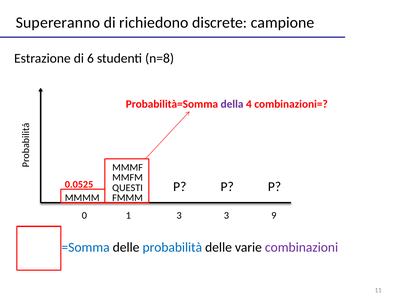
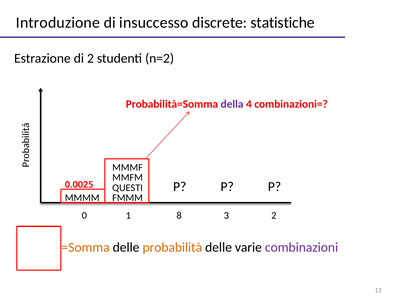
Supereranno: Supereranno -> Introduzione
richiedono: richiedono -> insuccesso
campione: campione -> statistiche
di 6: 6 -> 2
n=8: n=8 -> n=2
0.0525: 0.0525 -> 0.0025
1 3: 3 -> 8
3 9: 9 -> 2
=Somma colour: blue -> orange
probabilità colour: blue -> orange
